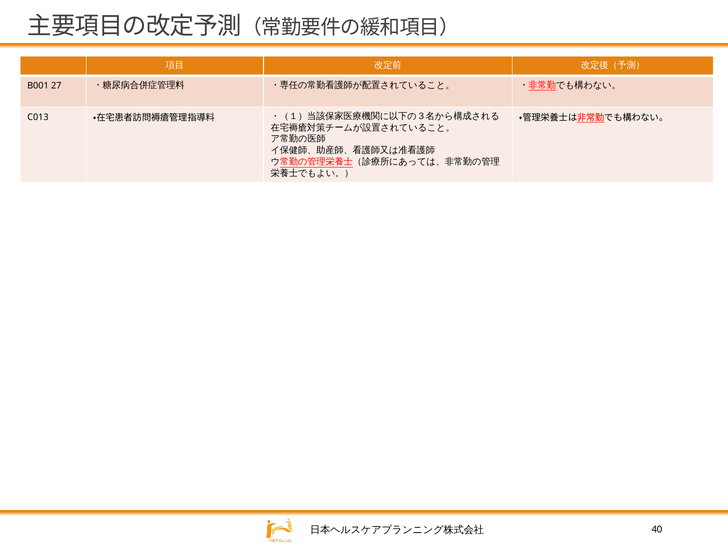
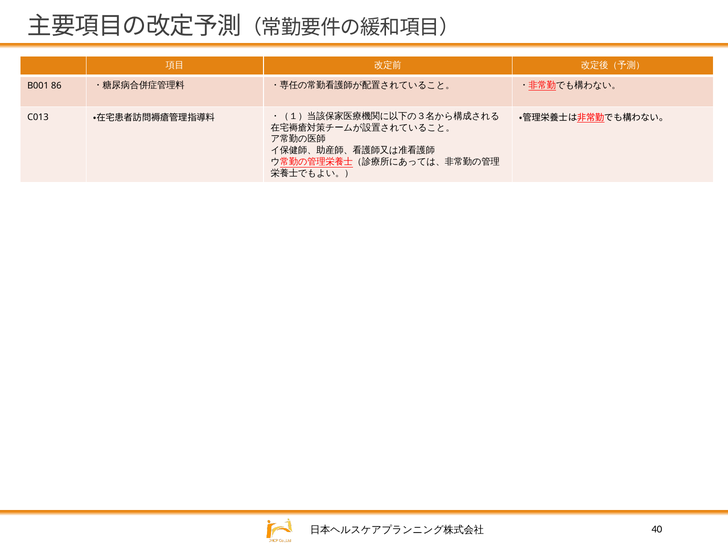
27: 27 -> 86
